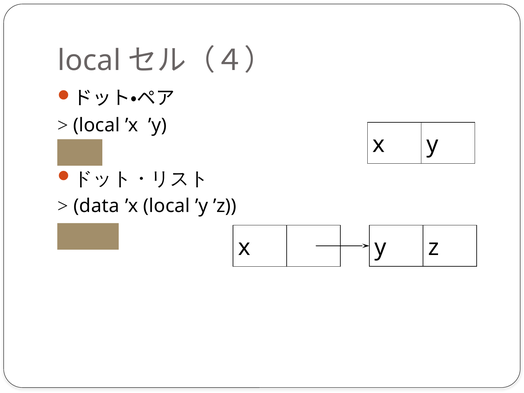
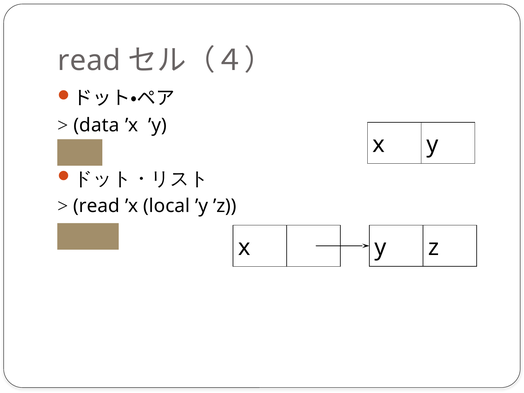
local at (89, 61): local -> read
local at (97, 125): local -> data
data at (96, 206): data -> read
